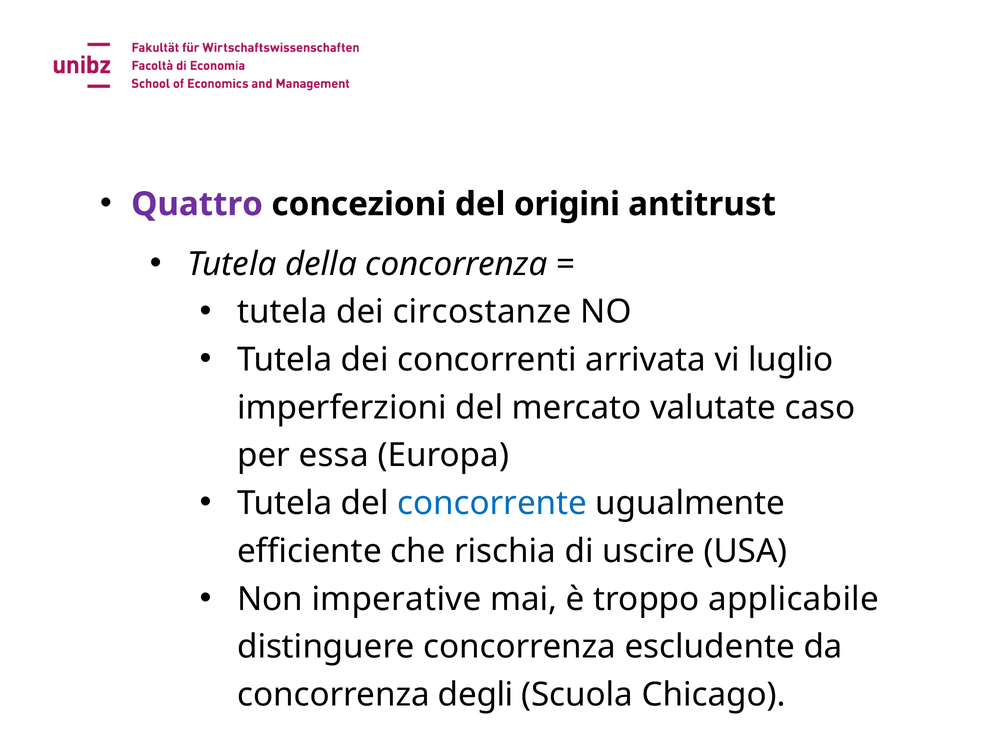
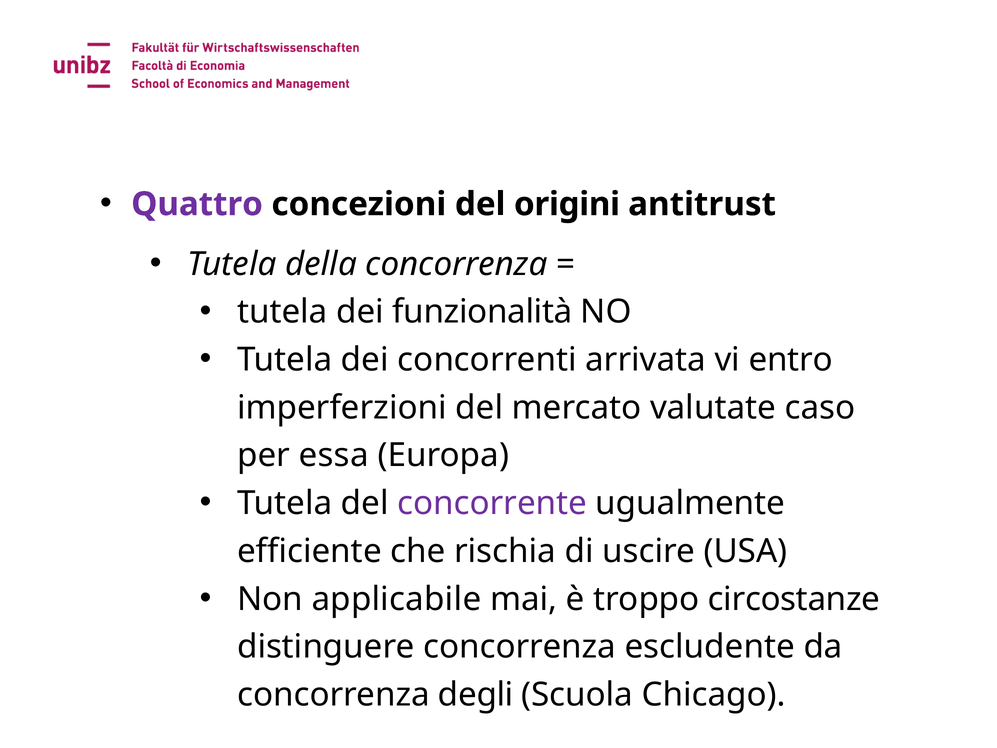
circostanze: circostanze -> funzionalità
luglio: luglio -> entro
concorrente colour: blue -> purple
imperative: imperative -> applicabile
applicabile: applicabile -> circostanze
